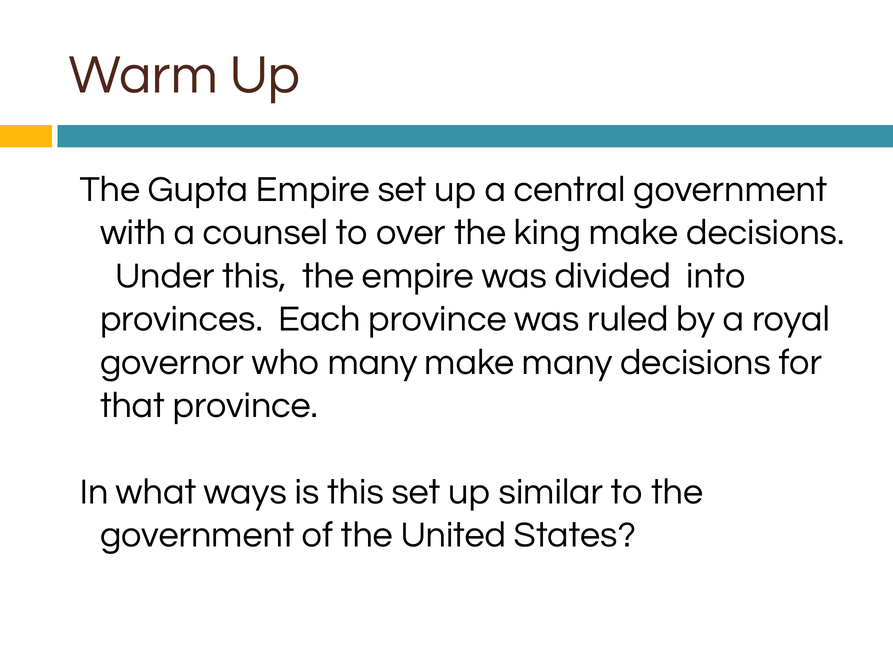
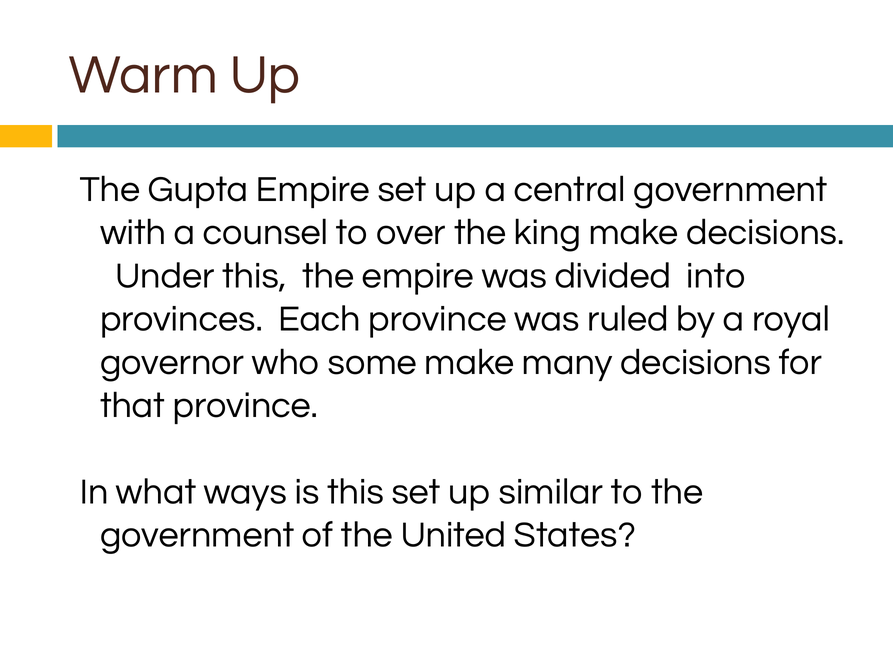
who many: many -> some
